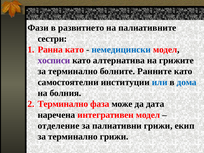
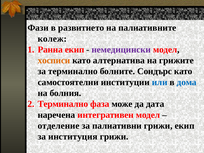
сестри: сестри -> колеж
Ранна като: като -> екип
немедицински colour: blue -> purple
хосписи colour: purple -> orange
Ранните: Ранните -> Сондърс
терминално at (73, 137): терминално -> институция
